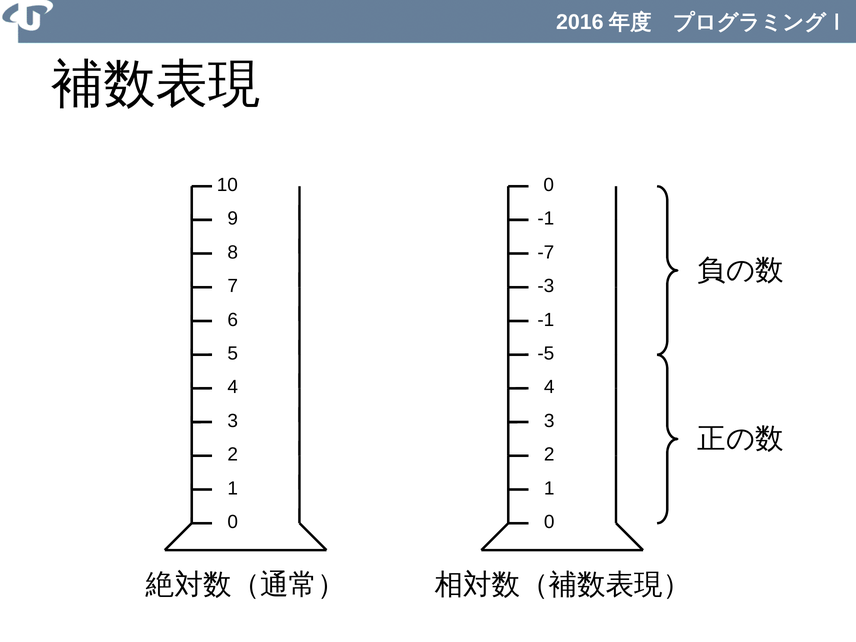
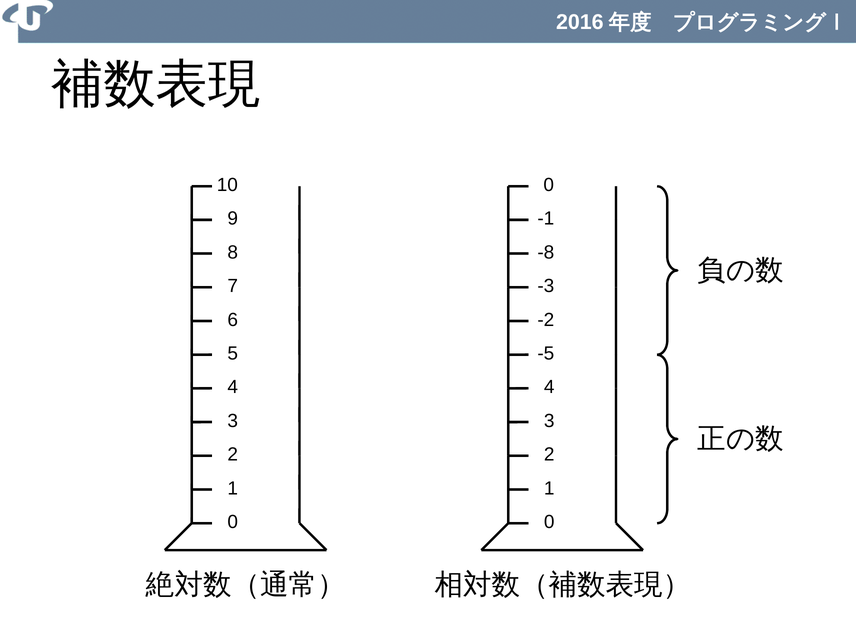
-7: -7 -> -8
-1 at (546, 320): -1 -> -2
